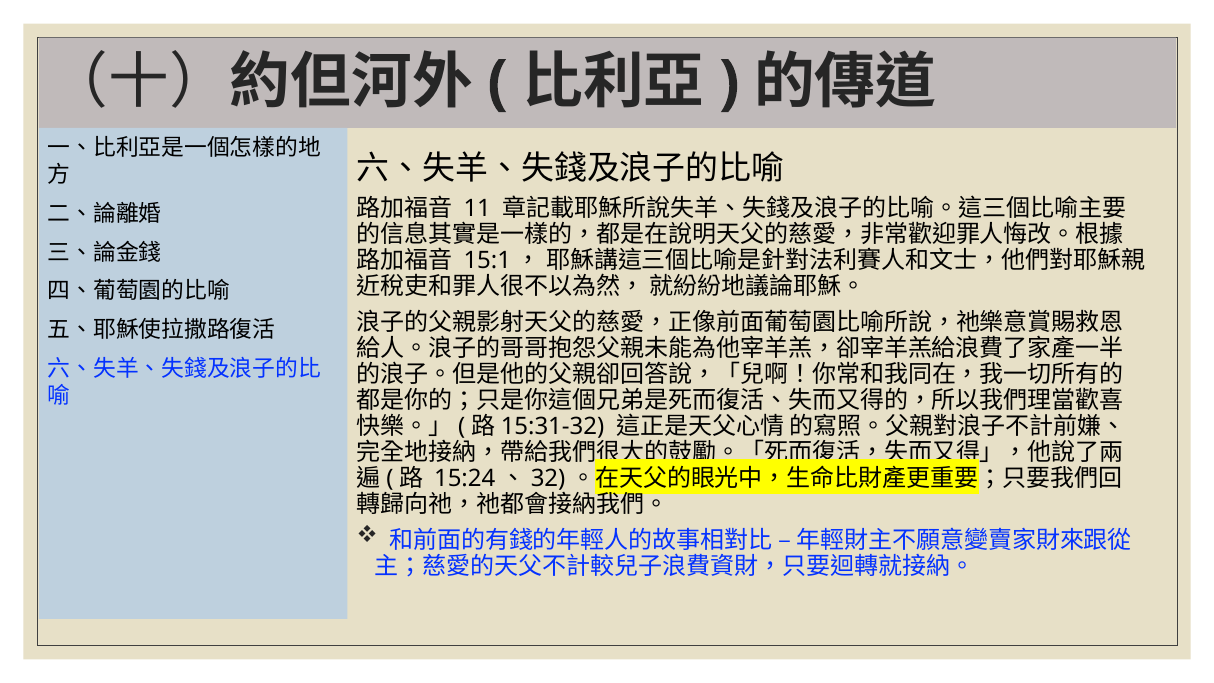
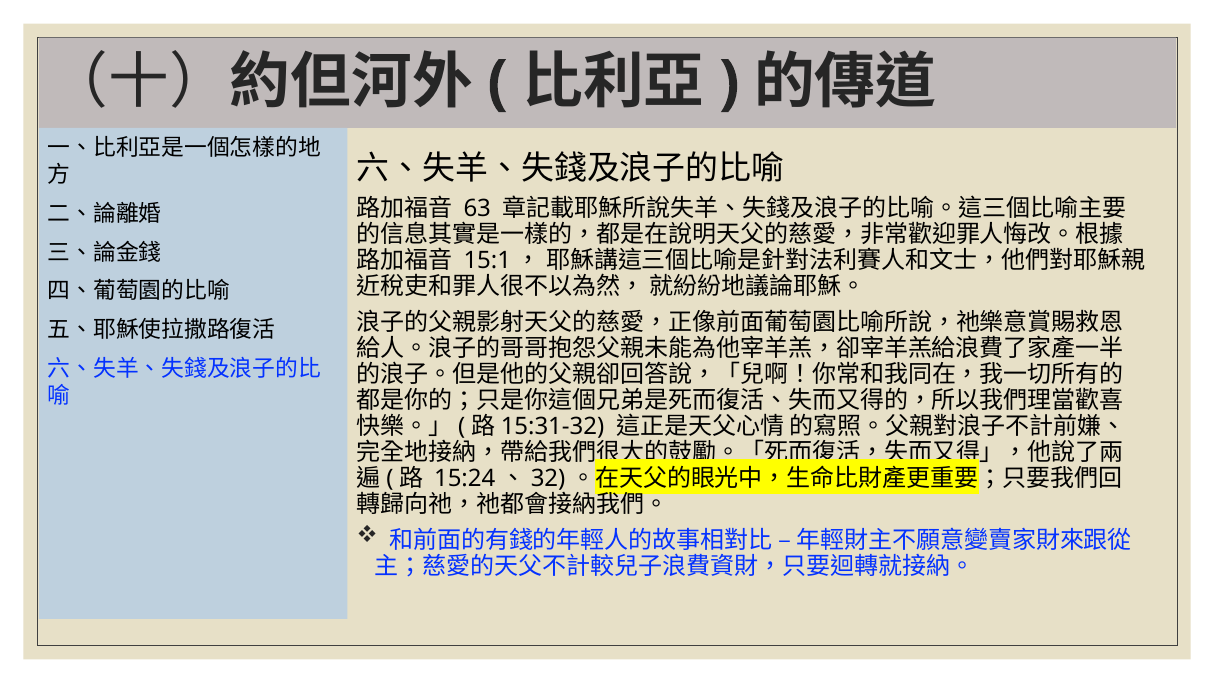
11: 11 -> 63
